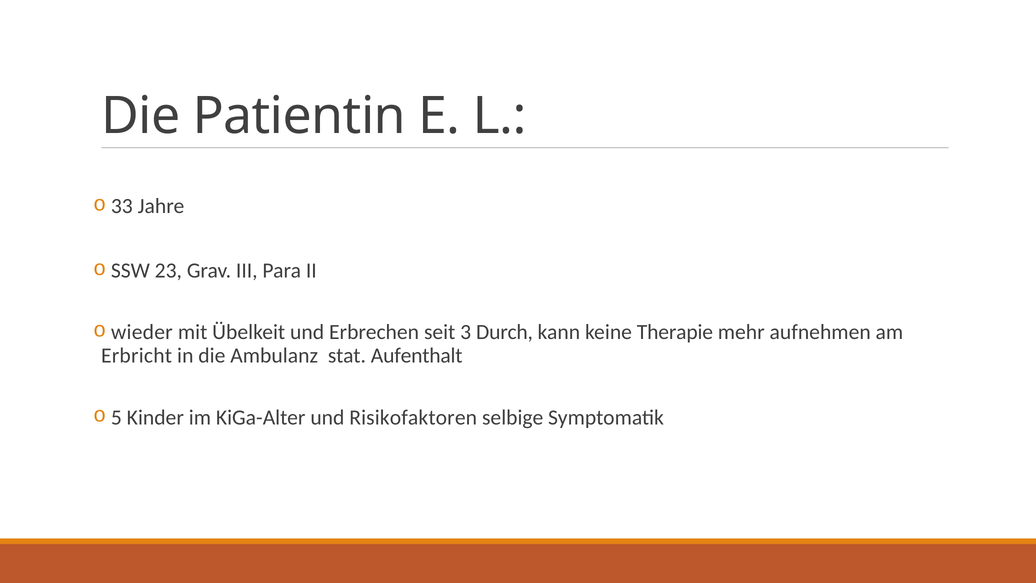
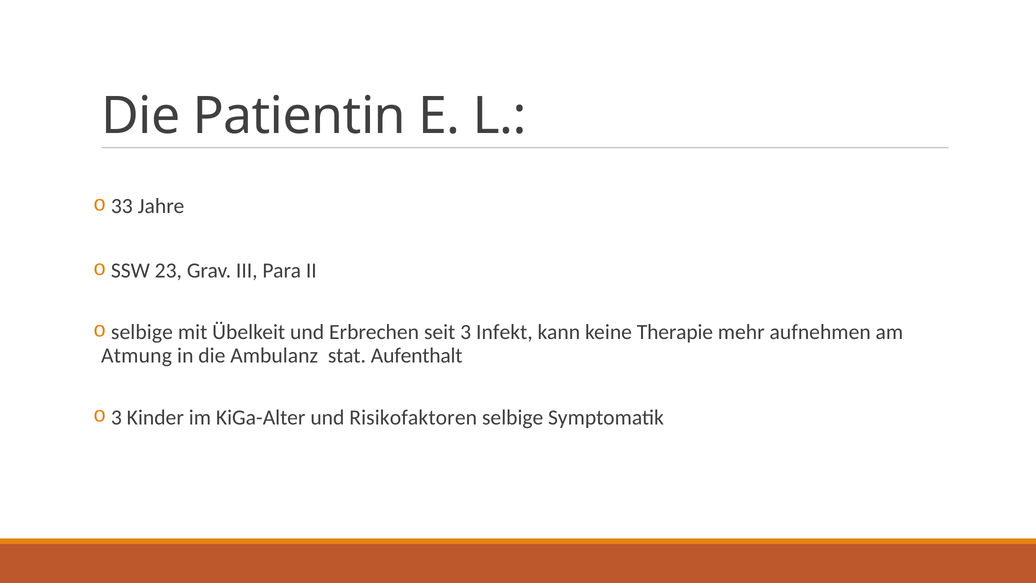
wieder at (142, 332): wieder -> selbige
Durch: Durch -> Infekt
Erbricht: Erbricht -> Atmung
5 at (116, 417): 5 -> 3
